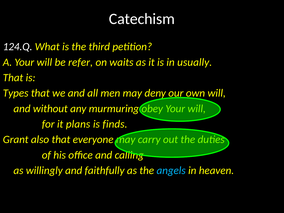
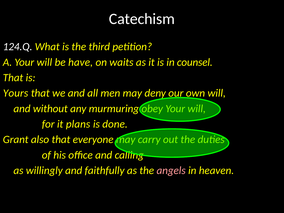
refer: refer -> have
usually: usually -> counsel
Types: Types -> Yours
finds: finds -> done
angels colour: light blue -> pink
